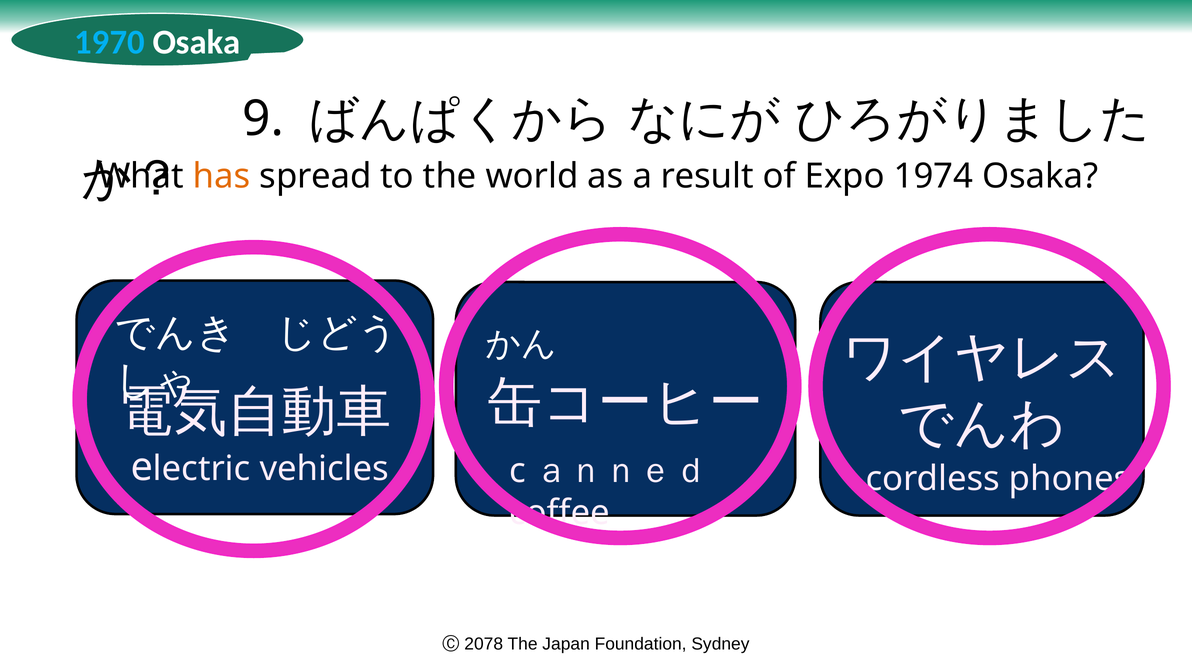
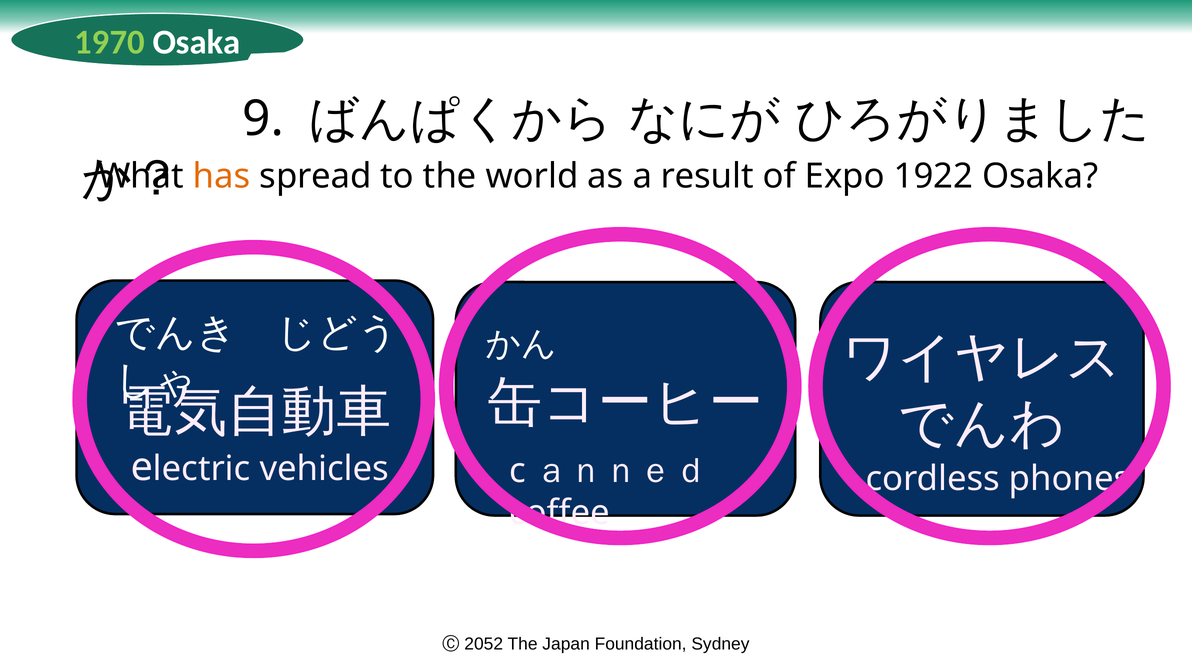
1970 colour: light blue -> light green
1974: 1974 -> 1922
2078: 2078 -> 2052
